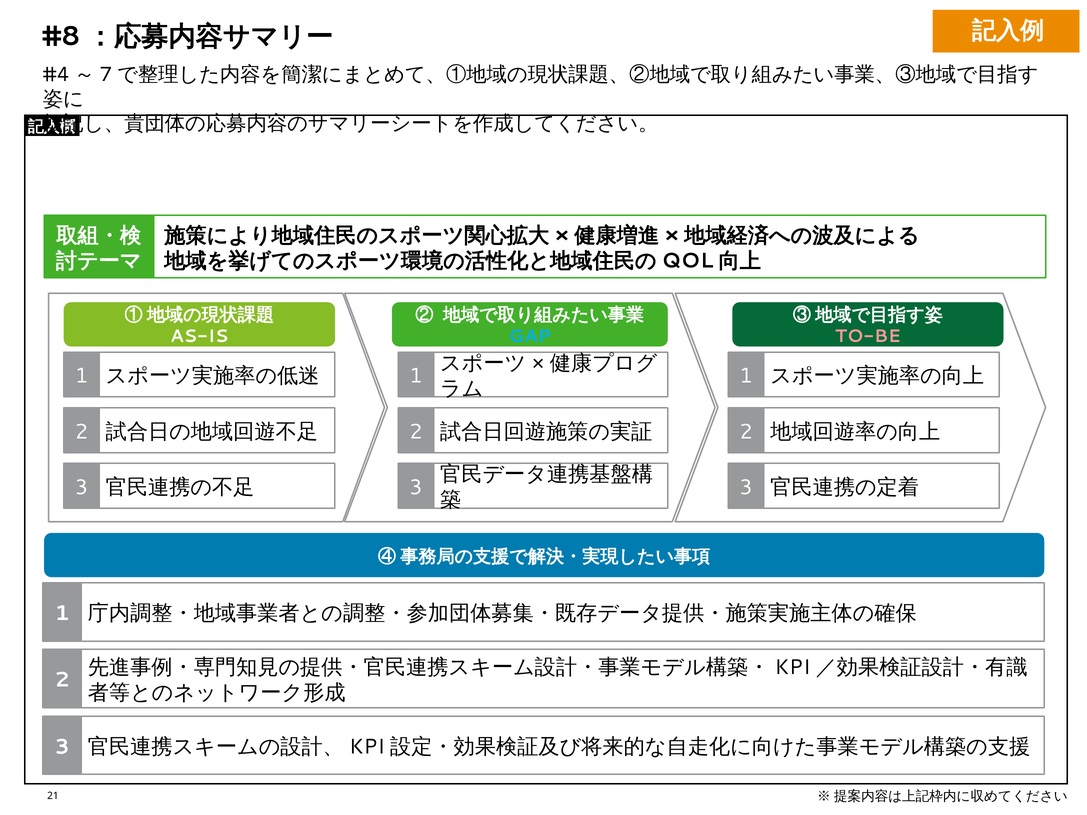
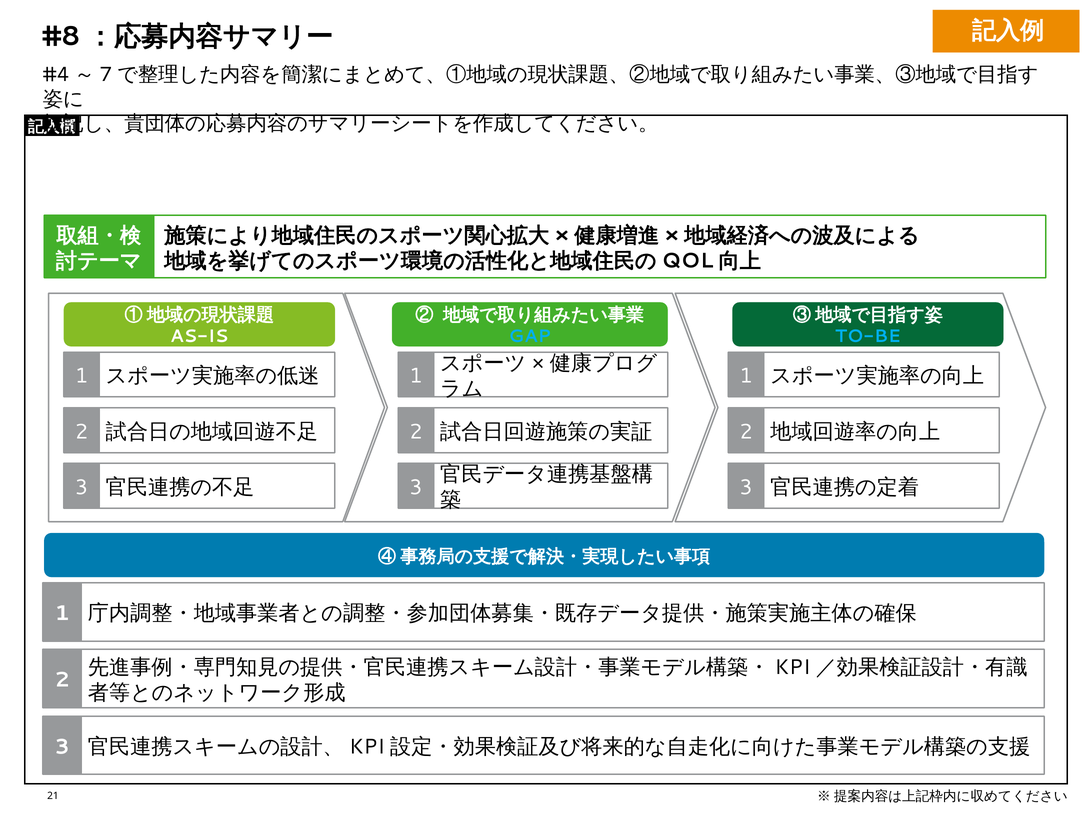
TO-BE colour: pink -> light blue
